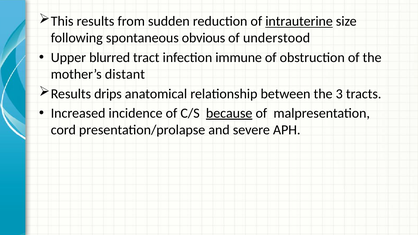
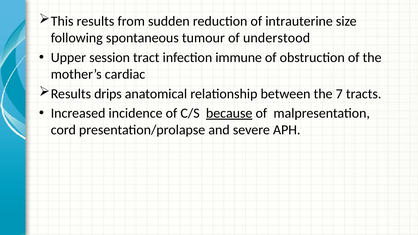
intrauterine underline: present -> none
obvious: obvious -> tumour
blurred: blurred -> session
distant: distant -> cardiac
3: 3 -> 7
